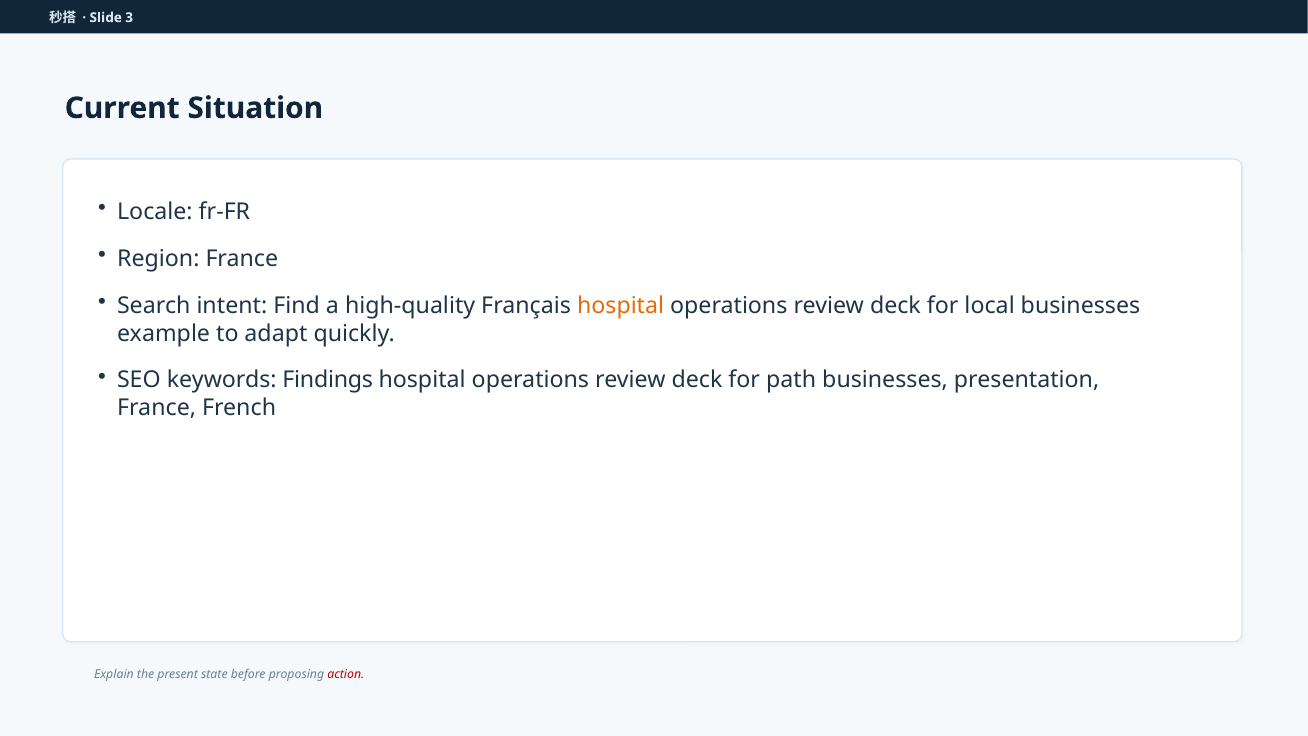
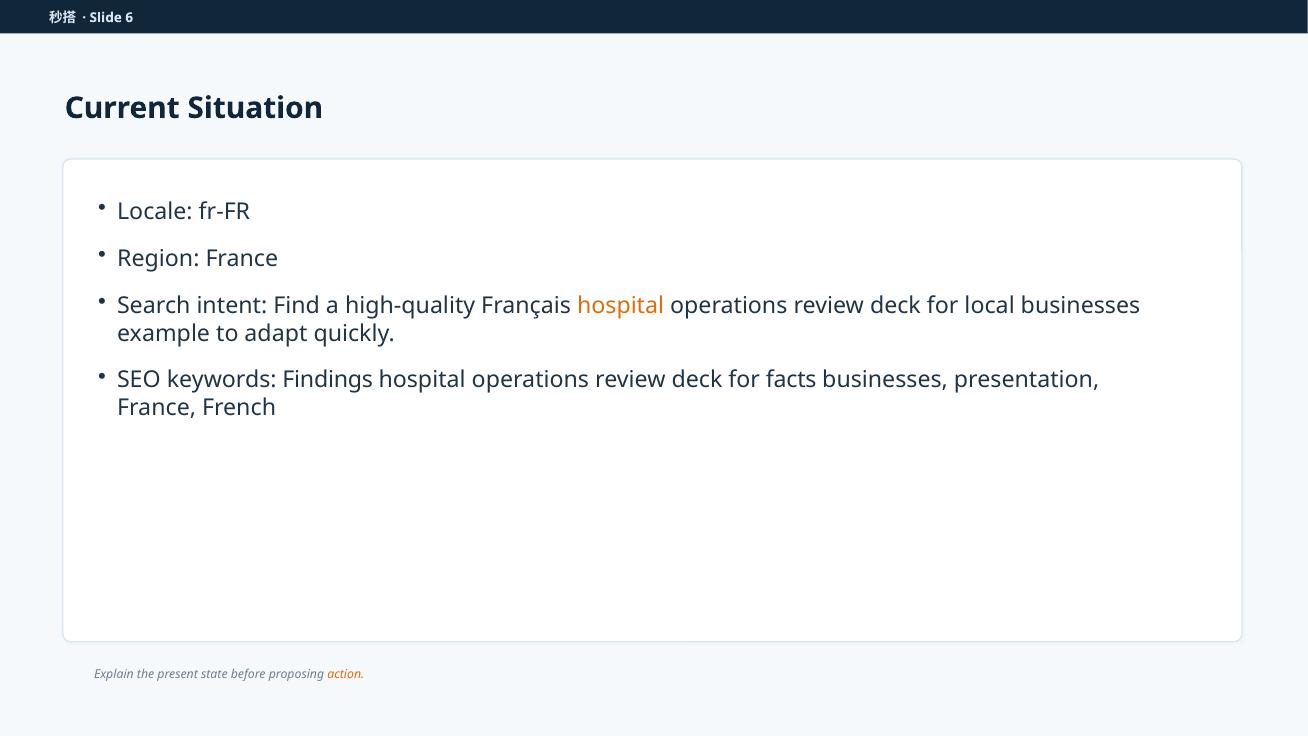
3: 3 -> 6
path: path -> facts
action colour: red -> orange
